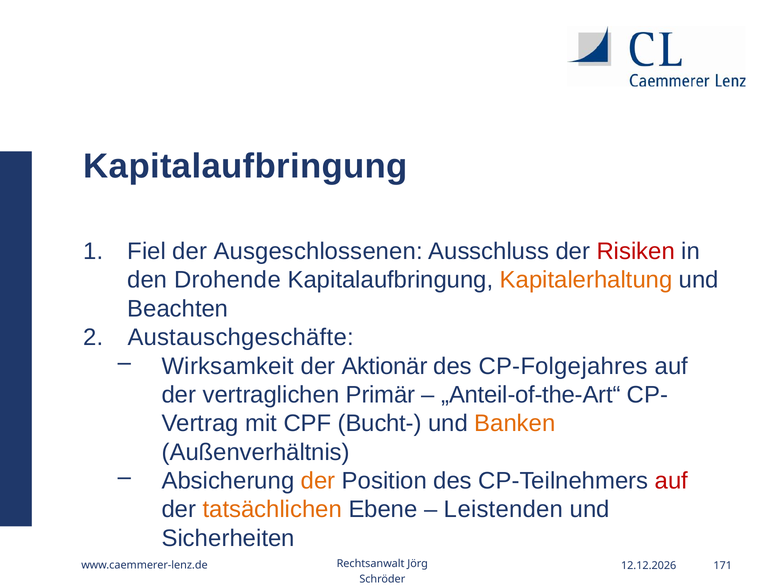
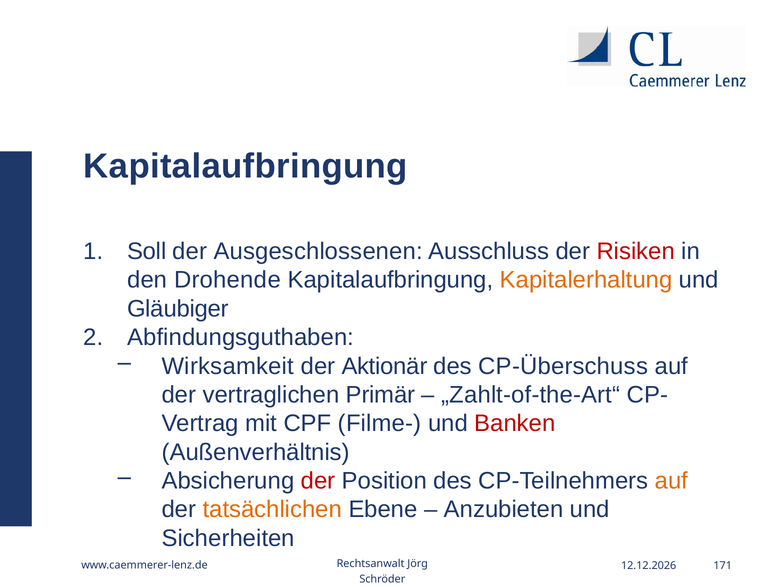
Fiel: Fiel -> Soll
Beachten: Beachten -> Gläubiger
Austauschgeschäfte: Austauschgeschäfte -> Abfindungsguthaben
CP-Folgejahres: CP-Folgejahres -> CP-Überschuss
„Anteil-of-the-Art“: „Anteil-of-the-Art“ -> „Zahlt-of-the-Art“
Bucht-: Bucht- -> Filme-
Banken colour: orange -> red
der at (318, 481) colour: orange -> red
auf at (671, 481) colour: red -> orange
Leistenden: Leistenden -> Anzubieten
